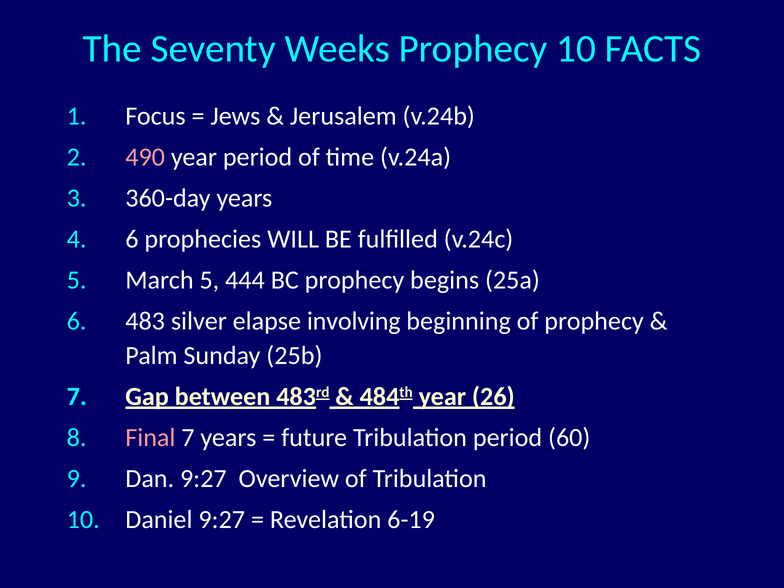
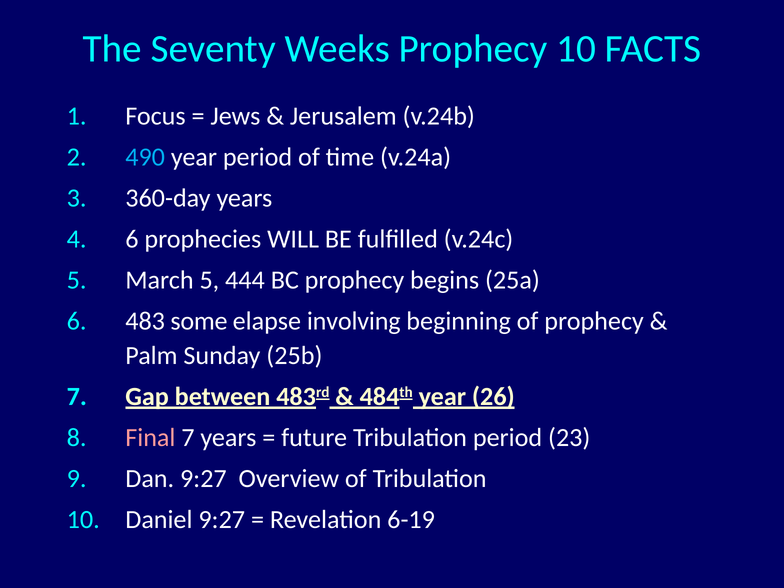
490 colour: pink -> light blue
silver: silver -> some
60: 60 -> 23
